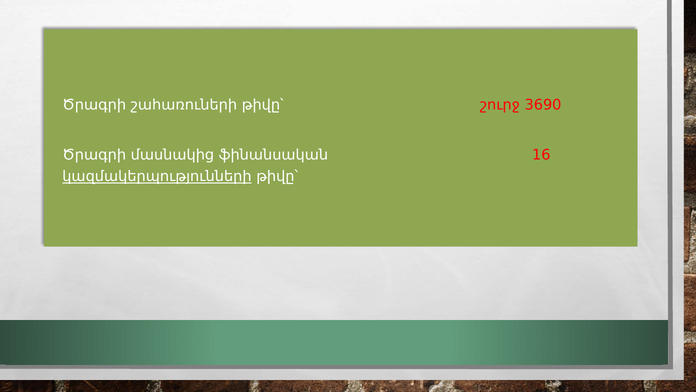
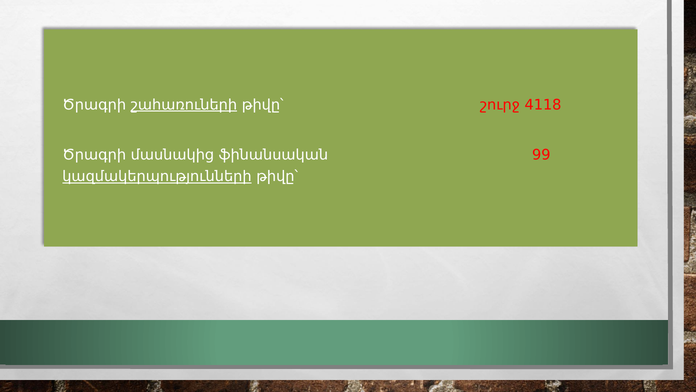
շահառուների underline: none -> present
3690: 3690 -> 4118
16: 16 -> 99
